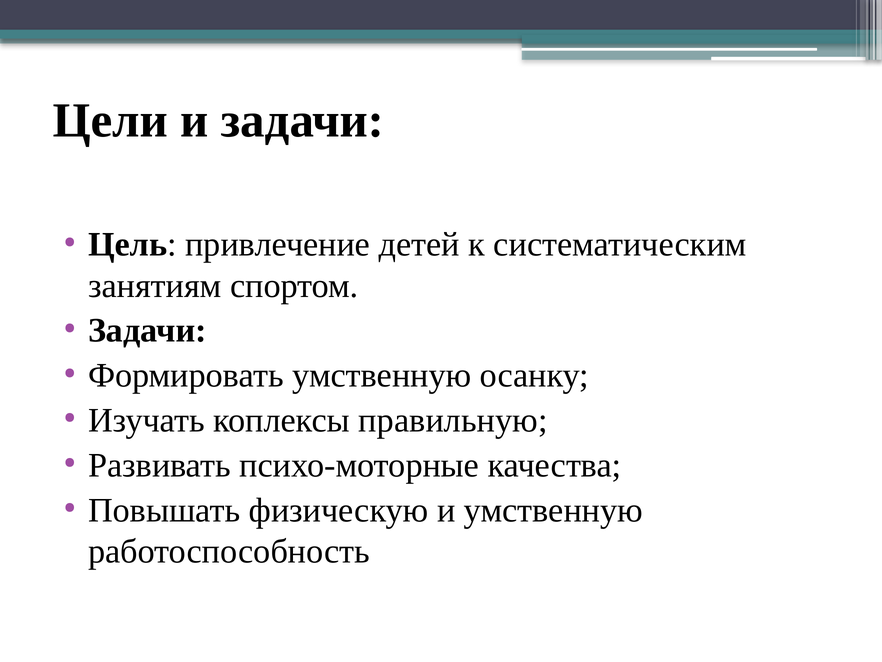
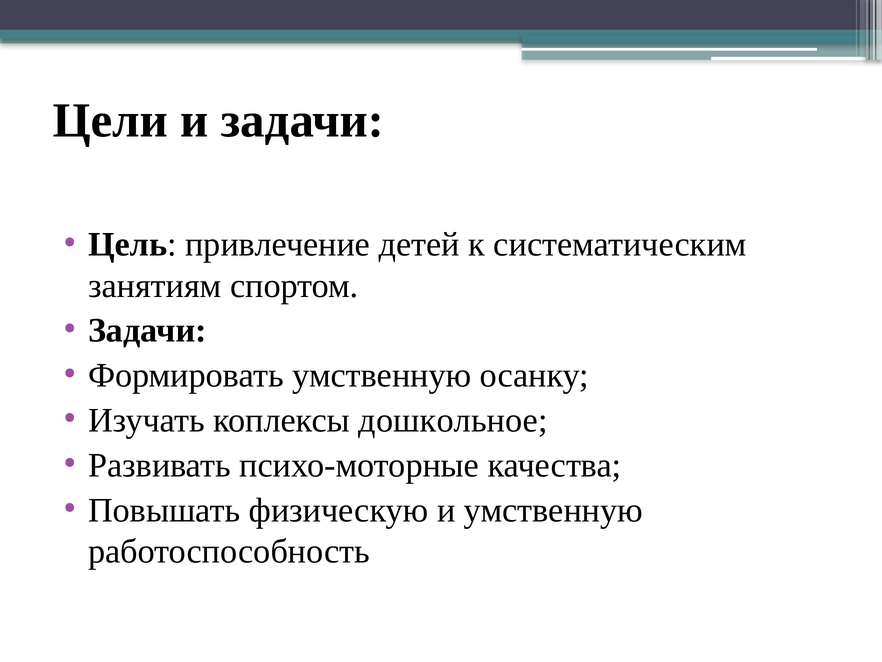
правильную: правильную -> дошкольное
